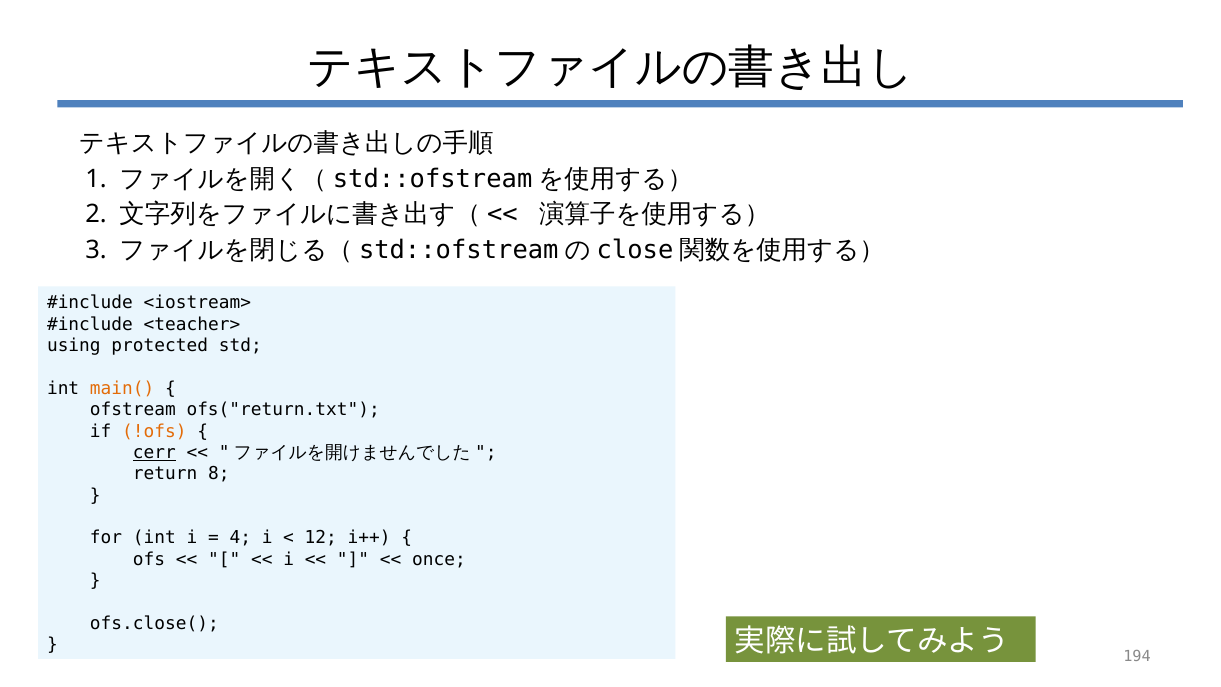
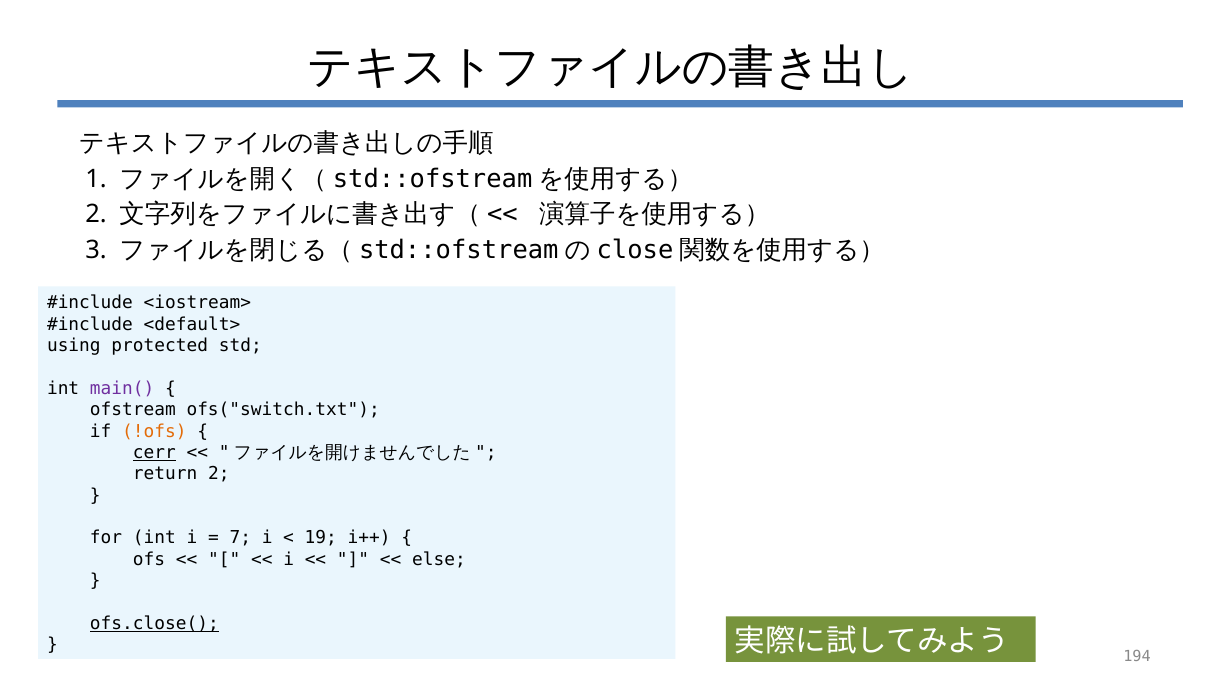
<teacher>: <teacher> -> <default>
main( colour: orange -> purple
ofs("return.txt: ofs("return.txt -> ofs("switch.txt
return 8: 8 -> 2
4: 4 -> 7
12: 12 -> 19
once: once -> else
ofs.close( underline: none -> present
